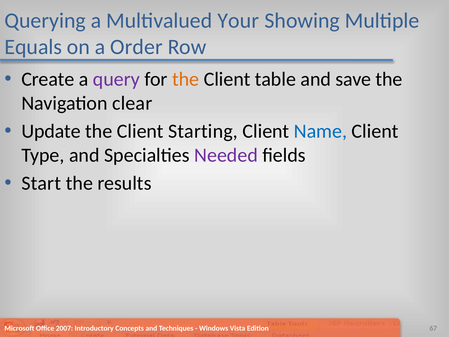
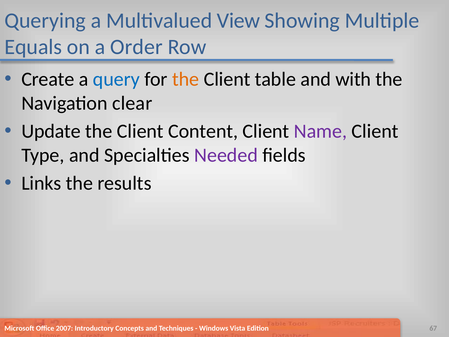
Your: Your -> View
query colour: purple -> blue
save: save -> with
Starting: Starting -> Content
Name colour: blue -> purple
Start: Start -> Links
